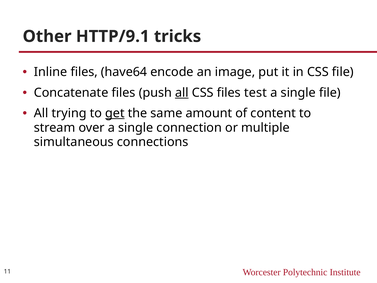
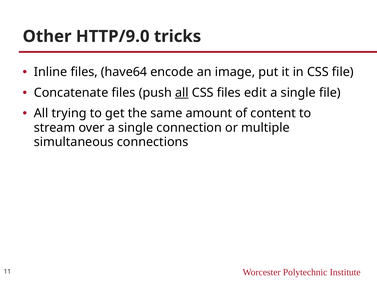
HTTP/9.1: HTTP/9.1 -> HTTP/9.0
test: test -> edit
get underline: present -> none
